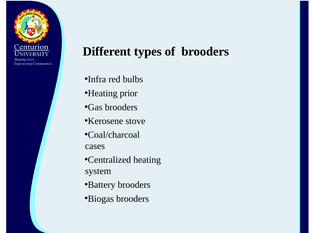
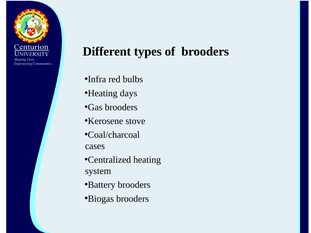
prior: prior -> days
